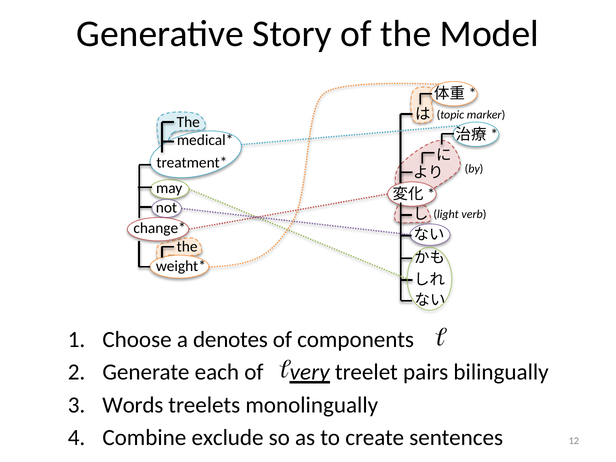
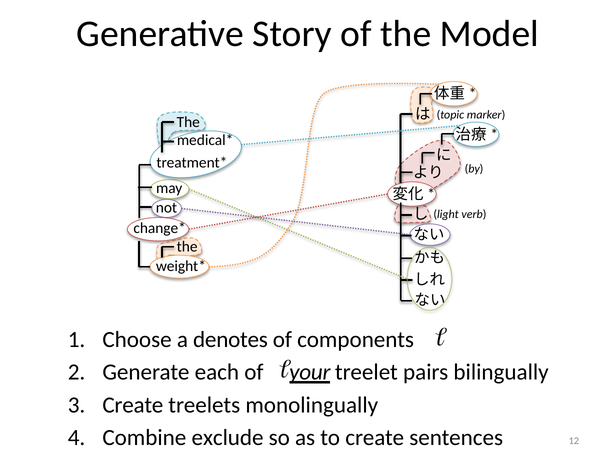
very: very -> your
Words at (133, 405): Words -> Create
